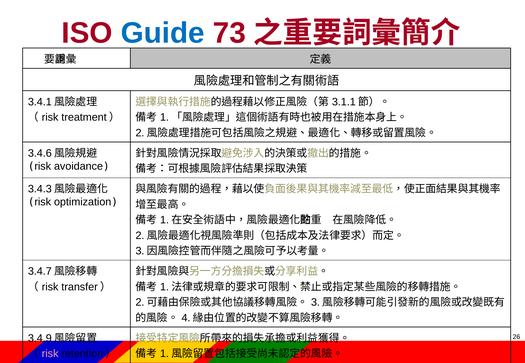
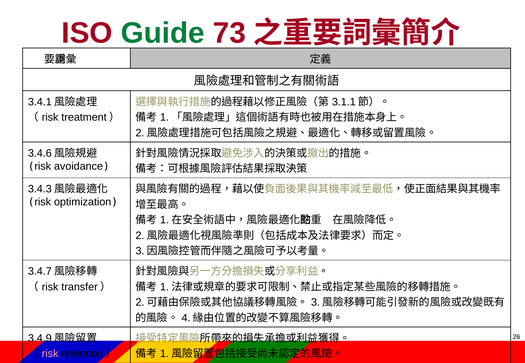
Guide colour: blue -> green
